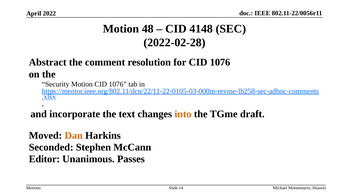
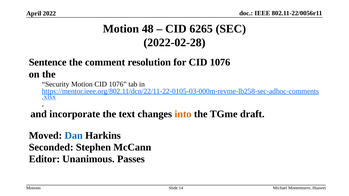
4148: 4148 -> 6265
Abstract: Abstract -> Sentence
Dan colour: orange -> blue
